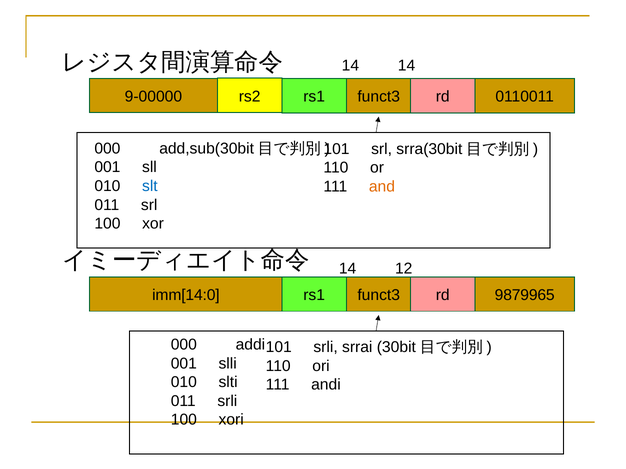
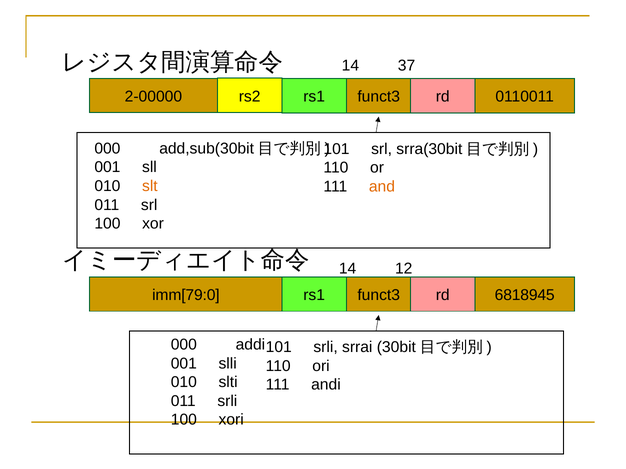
14 14: 14 -> 37
9-00000: 9-00000 -> 2-00000
slt colour: blue -> orange
imm[14:0: imm[14:0 -> imm[79:0
9879965: 9879965 -> 6818945
